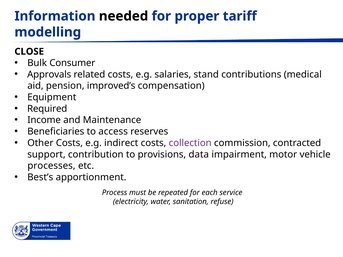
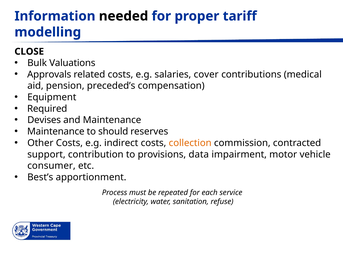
Consumer: Consumer -> Valuations
stand: stand -> cover
improved’s: improved’s -> preceded’s
Income: Income -> Devises
Beneficiaries at (56, 132): Beneficiaries -> Maintenance
access: access -> should
collection colour: purple -> orange
processes: processes -> consumer
